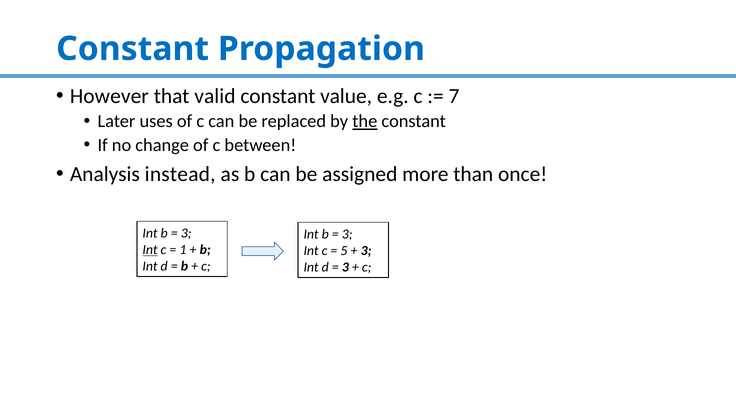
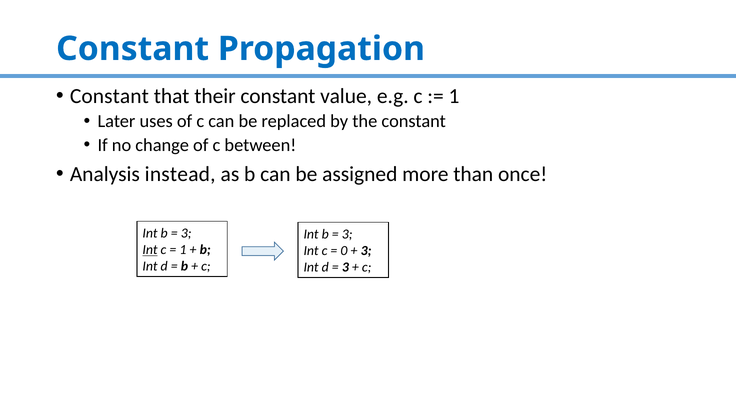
However at (109, 96): However -> Constant
valid: valid -> their
7 at (454, 96): 7 -> 1
the underline: present -> none
5: 5 -> 0
